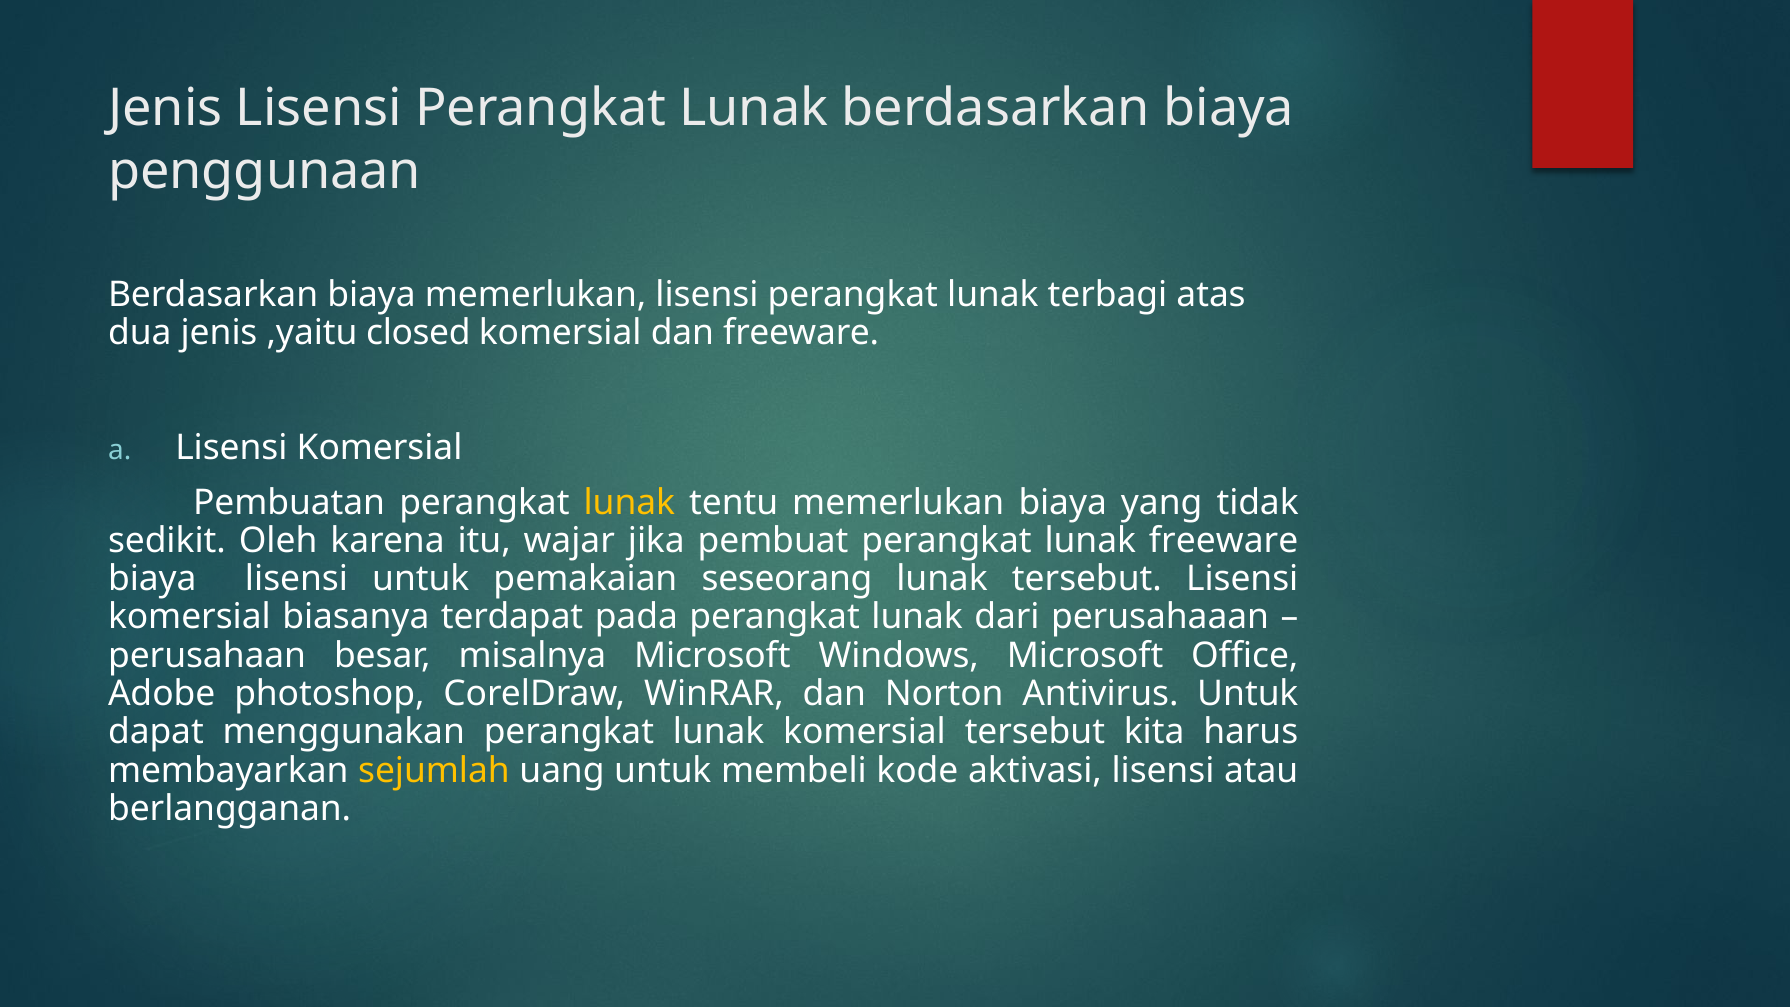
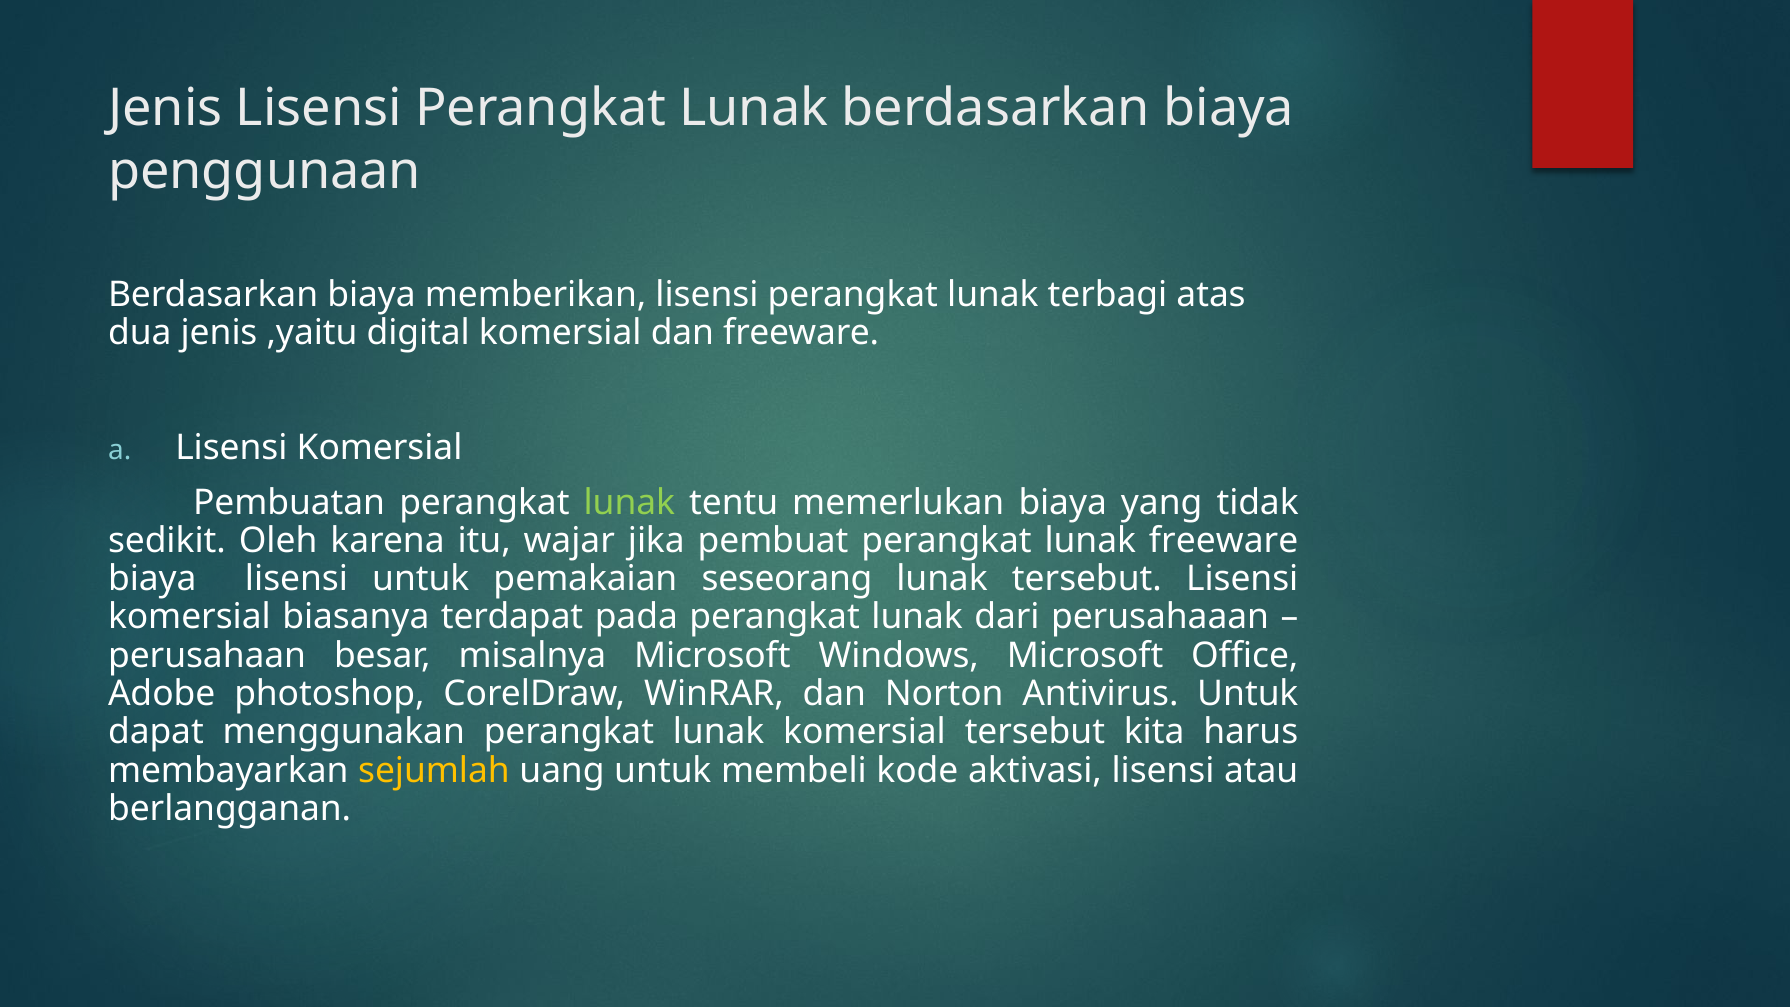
biaya memerlukan: memerlukan -> memberikan
closed: closed -> digital
lunak at (629, 502) colour: yellow -> light green
